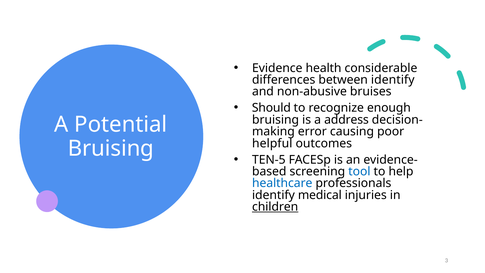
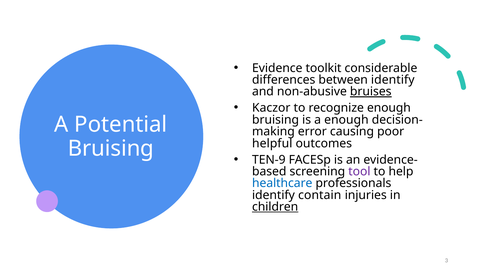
health: health -> toolkit
bruises underline: none -> present
Should: Should -> Kaczor
a address: address -> enough
TEN-5: TEN-5 -> TEN-9
tool colour: blue -> purple
medical: medical -> contain
